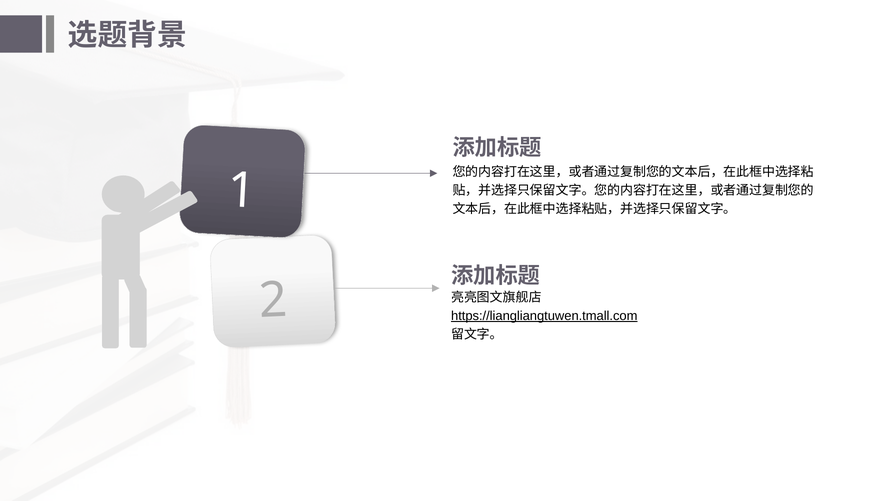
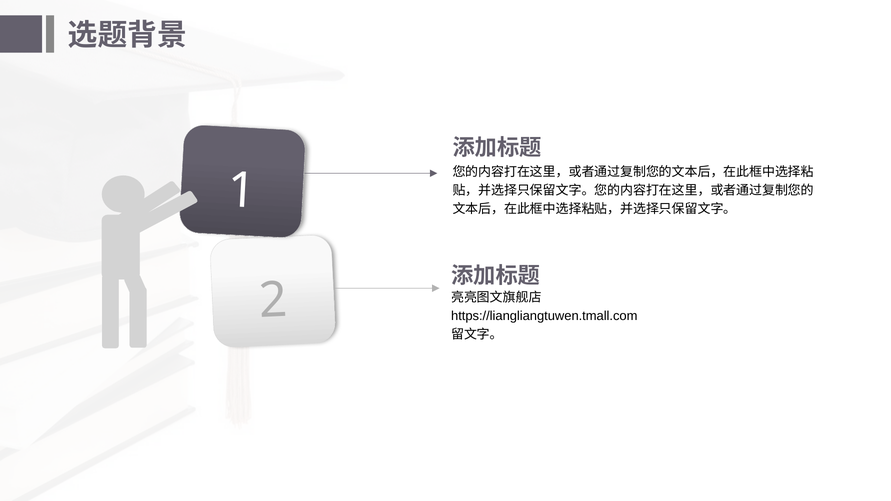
https://liangliangtuwen.tmall.com underline: present -> none
